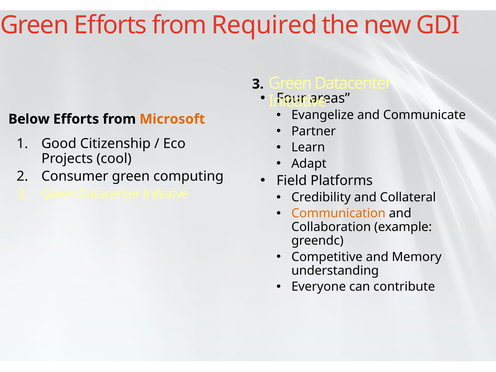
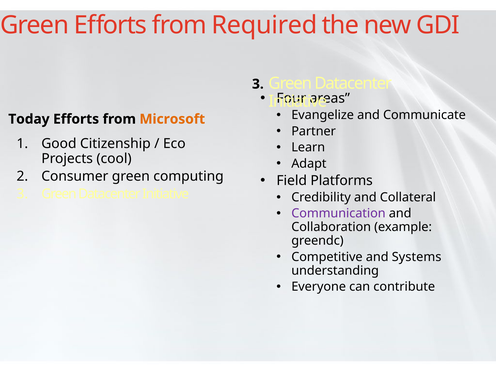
Below: Below -> Today
Communication colour: orange -> purple
Memory: Memory -> Systems
